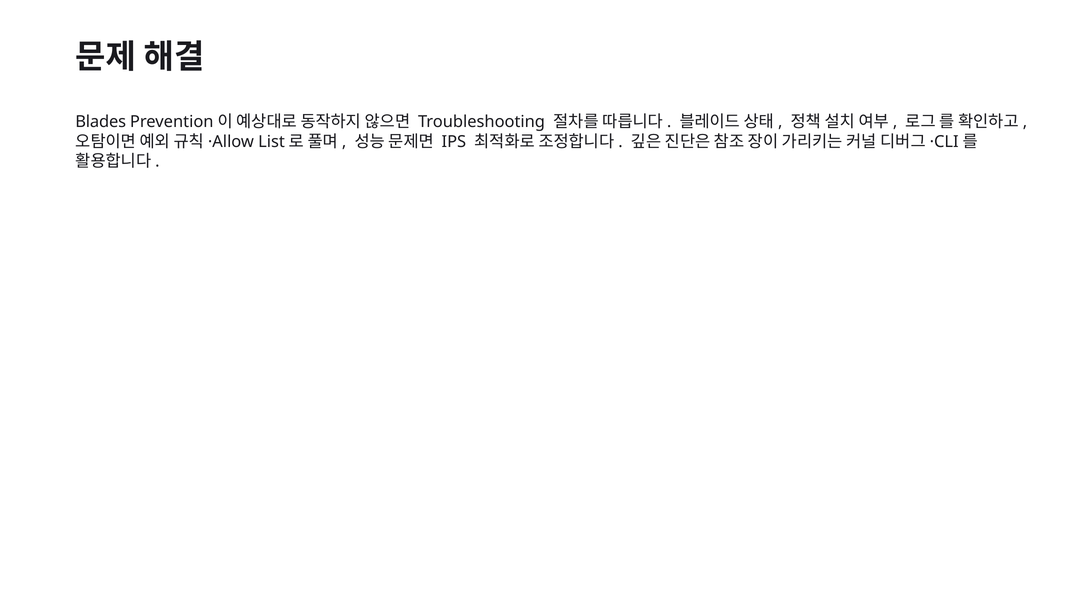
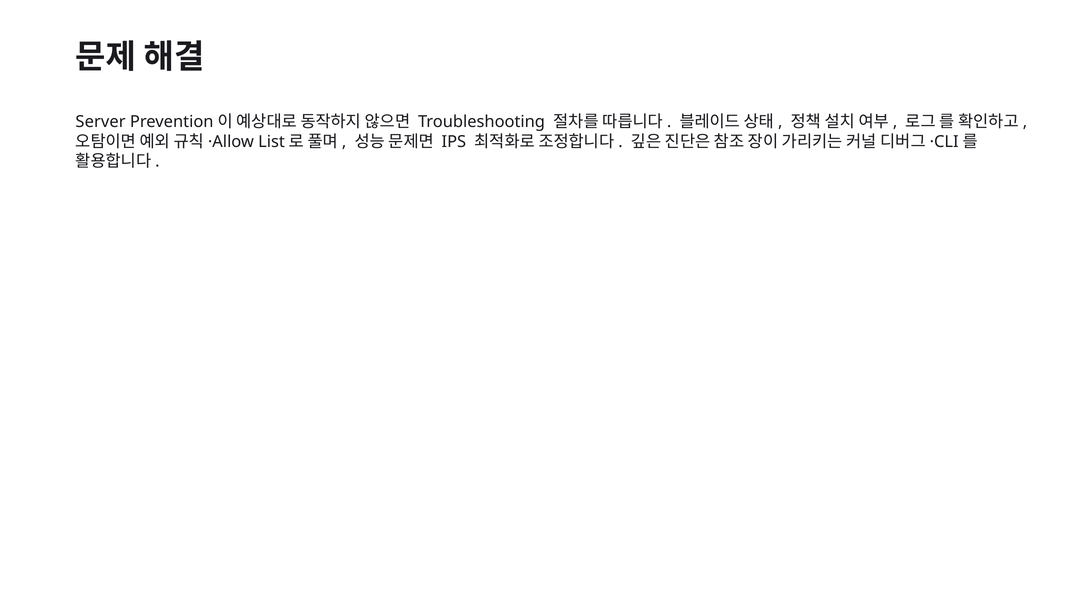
Blades: Blades -> Server
